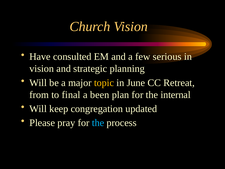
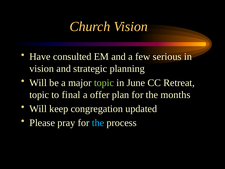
topic at (104, 83) colour: yellow -> light green
from at (39, 95): from -> topic
been: been -> offer
internal: internal -> months
